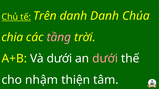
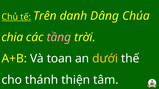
danh Danh: Danh -> Dâng
Và dưới: dưới -> toan
dưới at (105, 59) colour: pink -> yellow
nhậm: nhậm -> thánh
